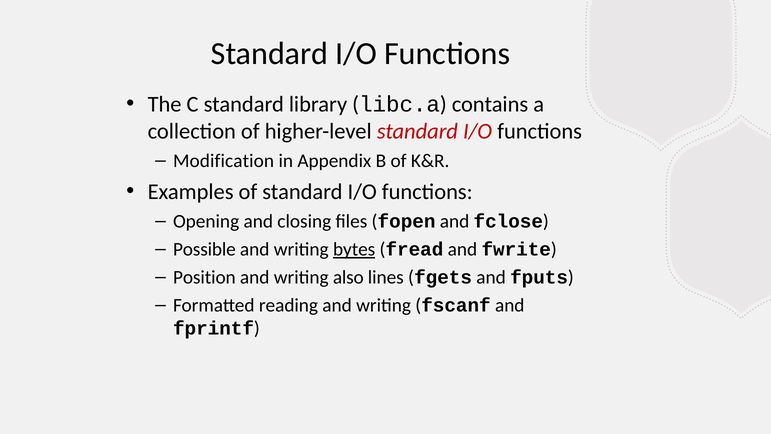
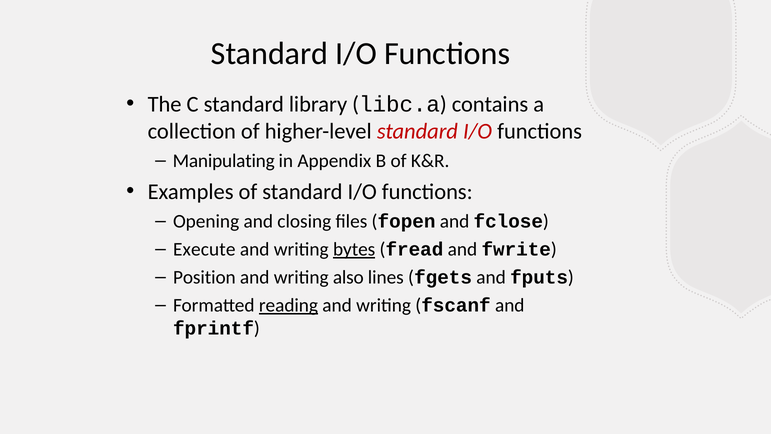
Modification: Modification -> Manipulating
Possible: Possible -> Execute
reading underline: none -> present
